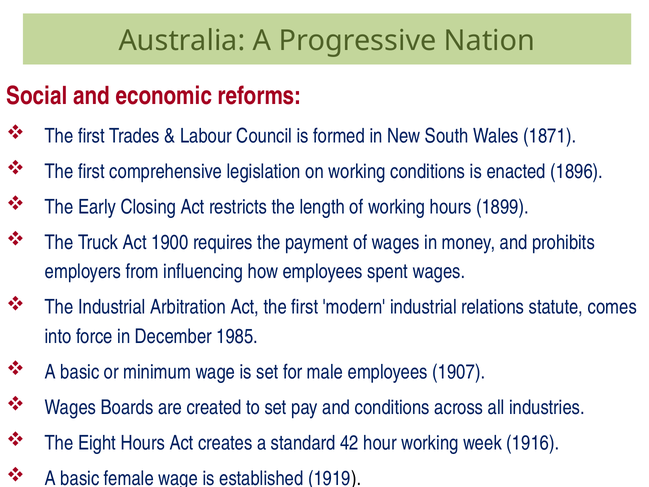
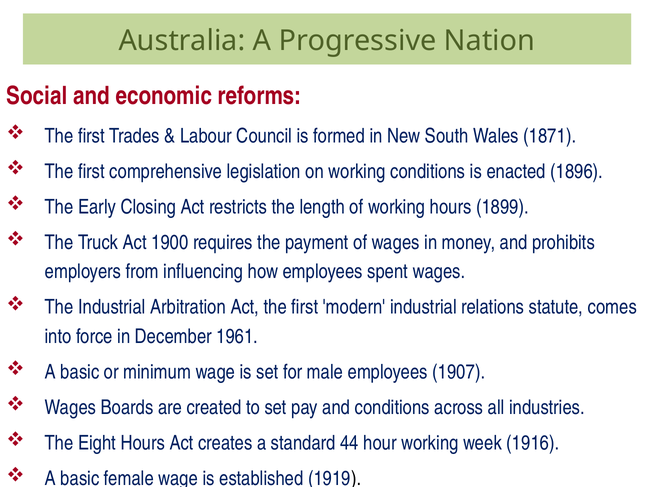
1985: 1985 -> 1961
42: 42 -> 44
